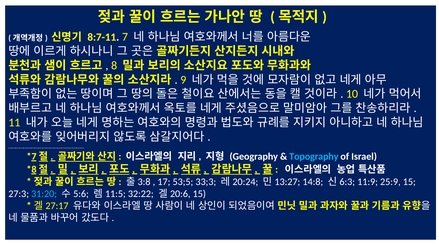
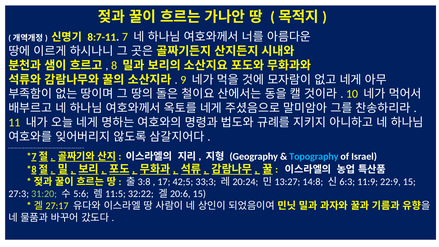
53;5: 53;5 -> 42;5
25:9: 25:9 -> 22:9
31:20 colour: light blue -> light green
